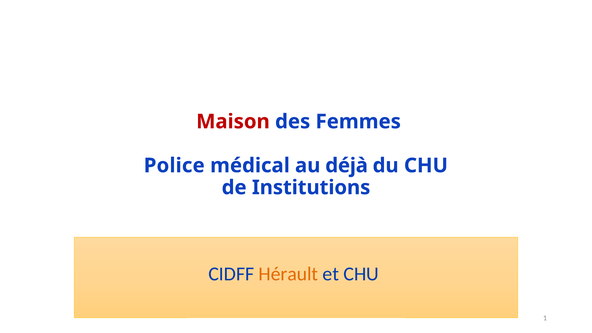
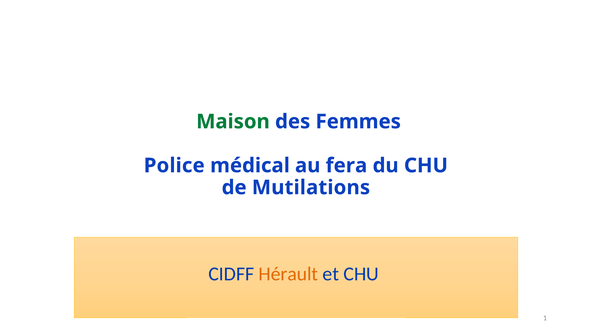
Maison colour: red -> green
déjà: déjà -> fera
Institutions: Institutions -> Mutilations
